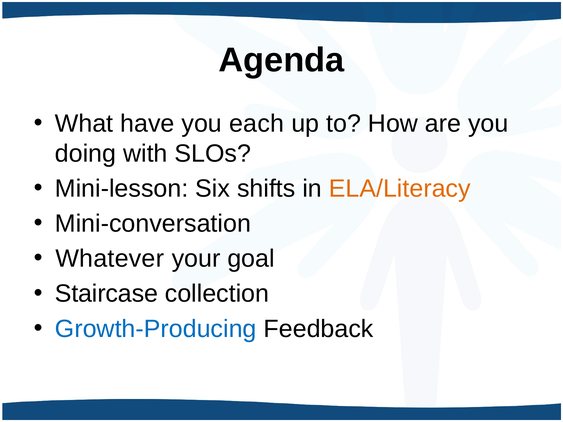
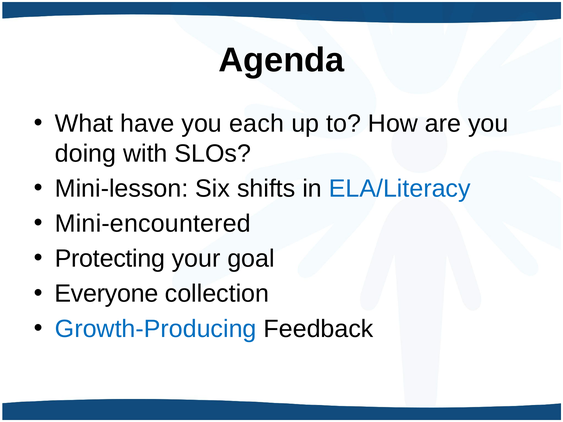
ELA/Literacy colour: orange -> blue
Mini-conversation: Mini-conversation -> Mini-encountered
Whatever: Whatever -> Protecting
Staircase: Staircase -> Everyone
